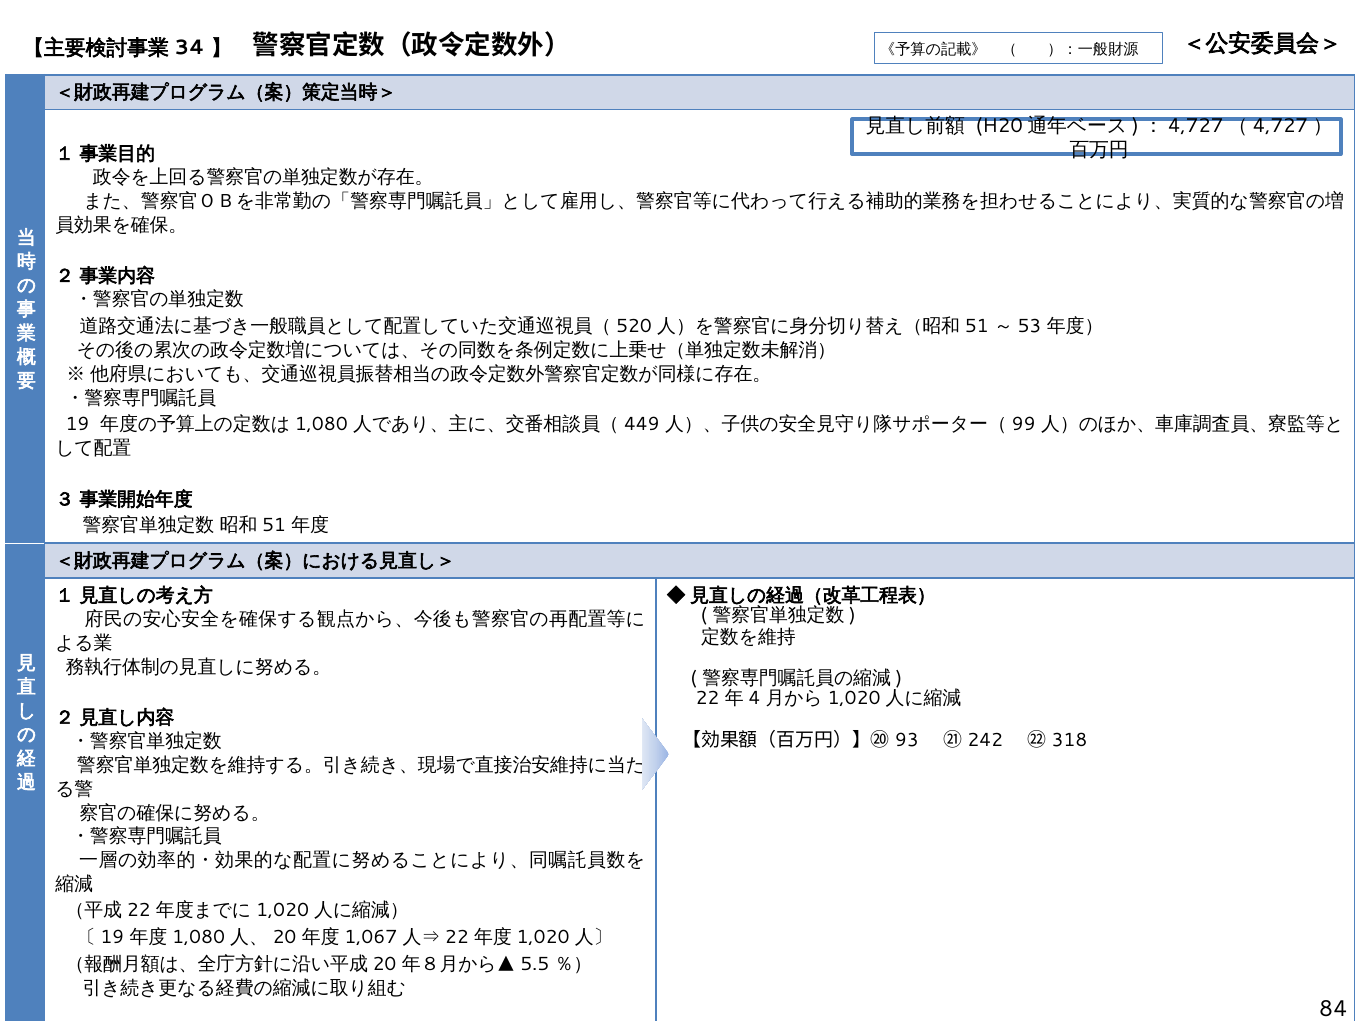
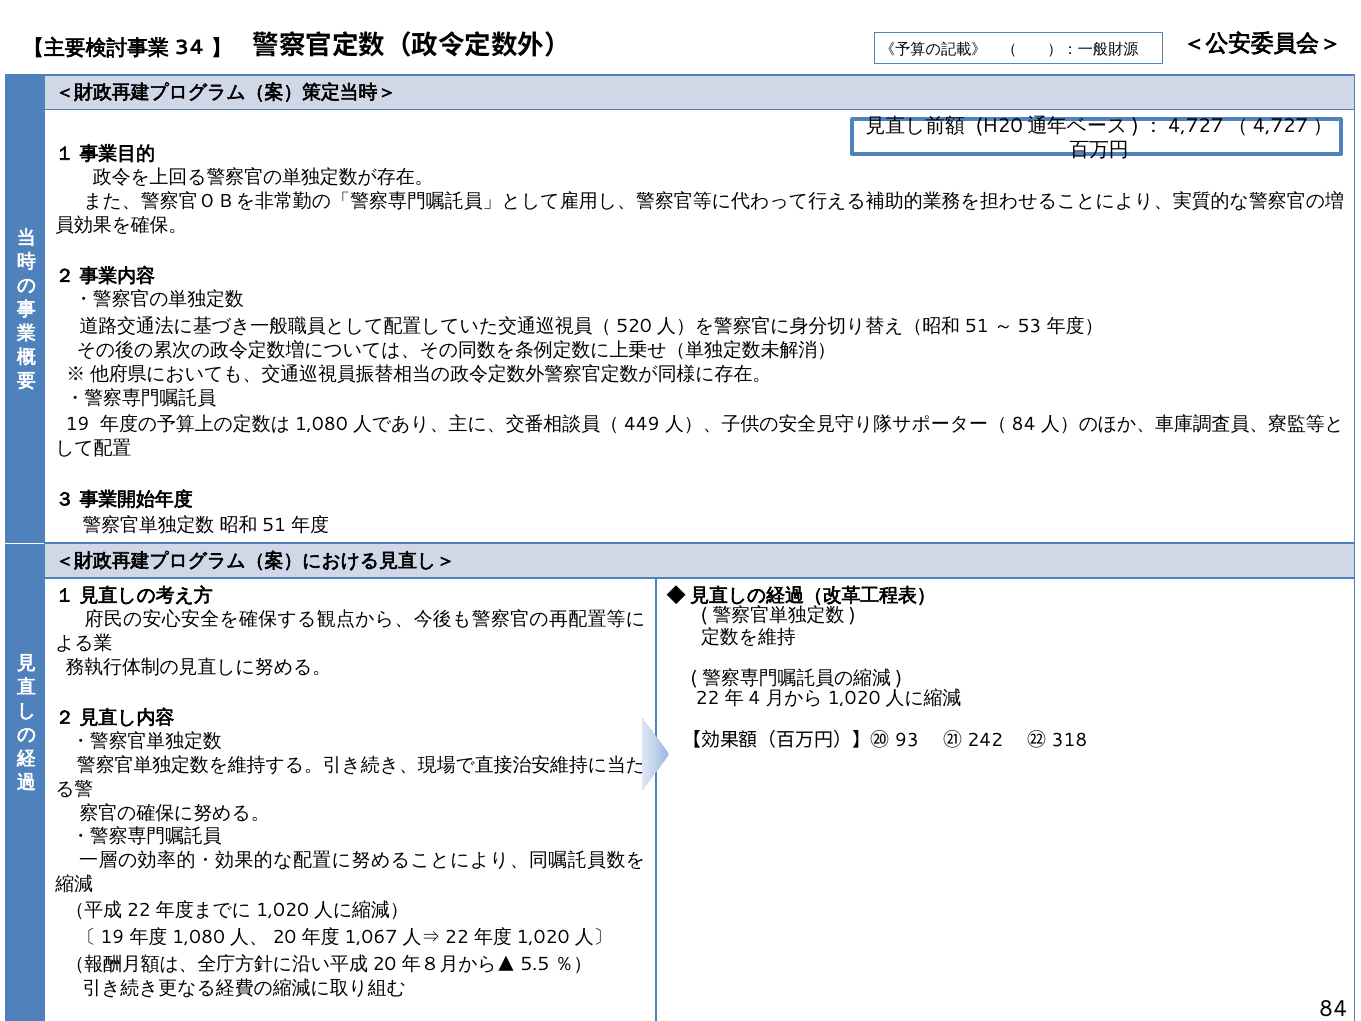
99 at (1024, 424): 99 -> 84
